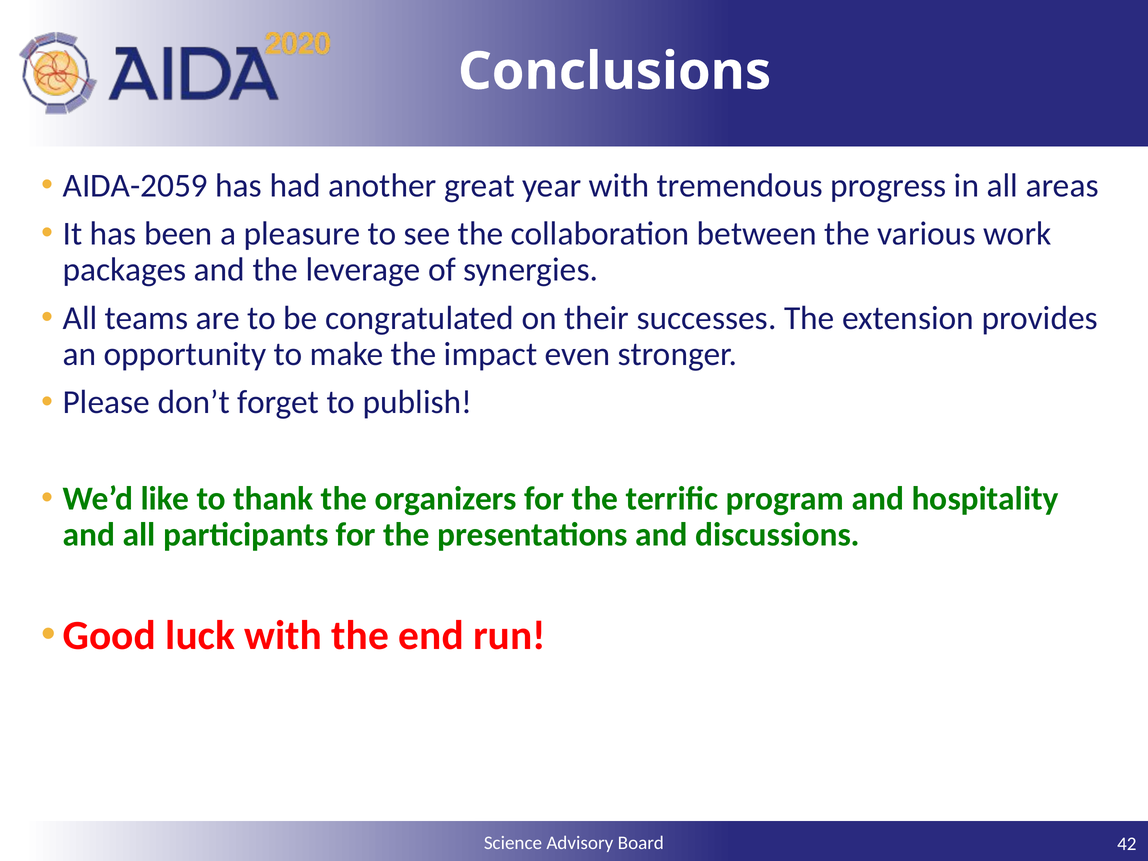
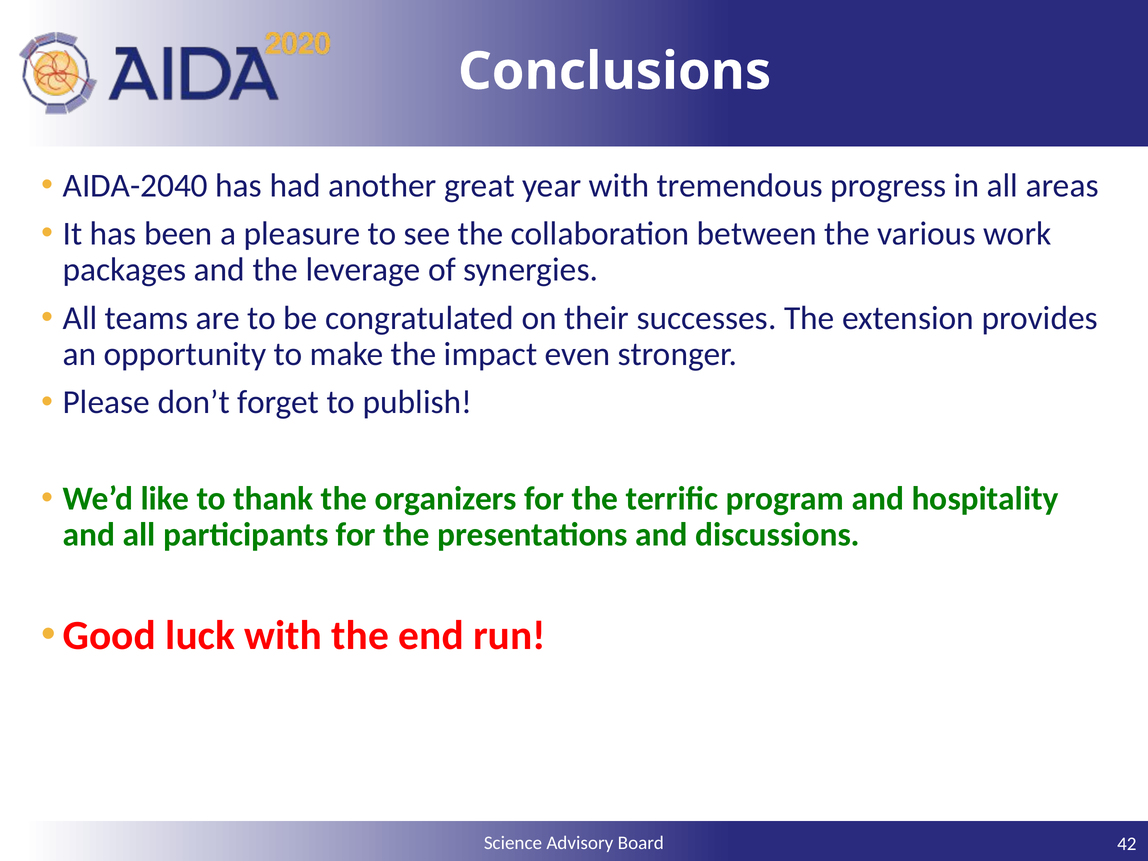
AIDA-2059: AIDA-2059 -> AIDA-2040
